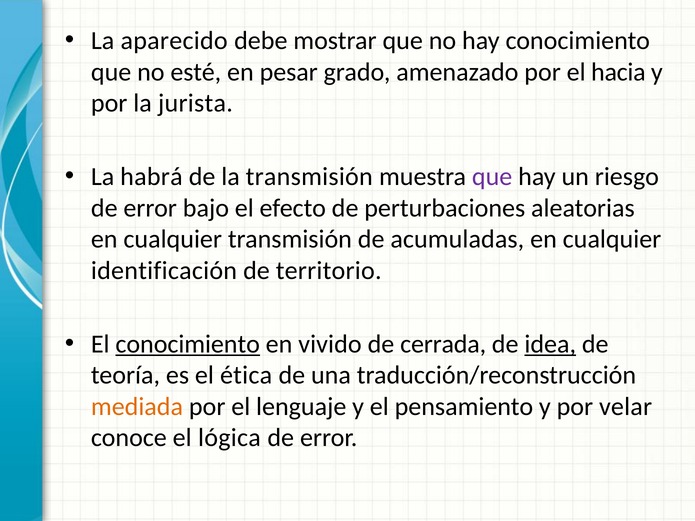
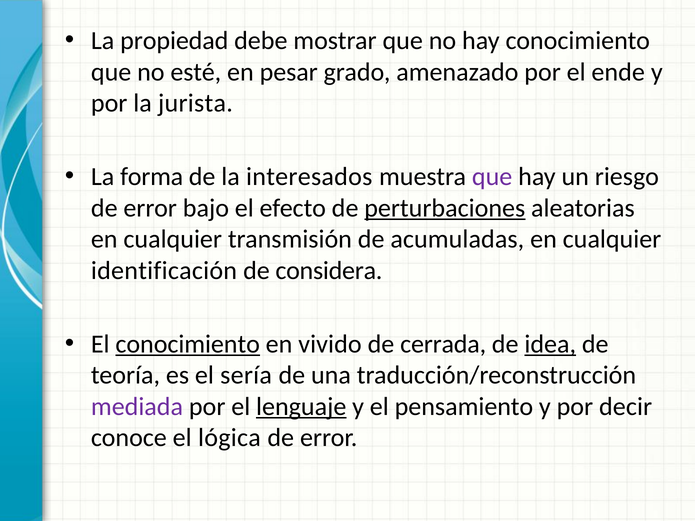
aparecido: aparecido -> propiedad
hacia: hacia -> ende
habrá: habrá -> forma
la transmisión: transmisión -> interesados
perturbaciones underline: none -> present
territorio: territorio -> considera
ética: ética -> sería
mediada colour: orange -> purple
lenguaje underline: none -> present
velar: velar -> decir
